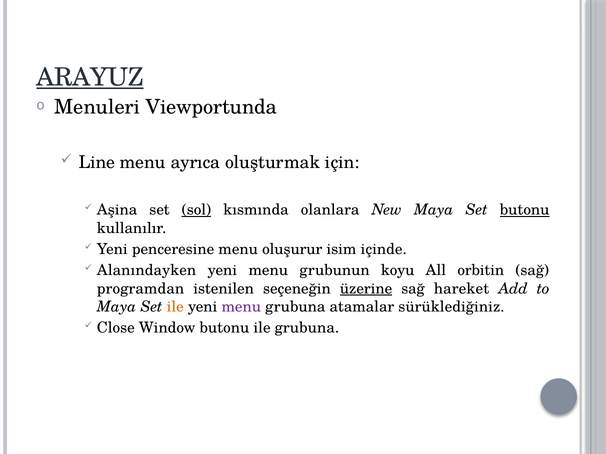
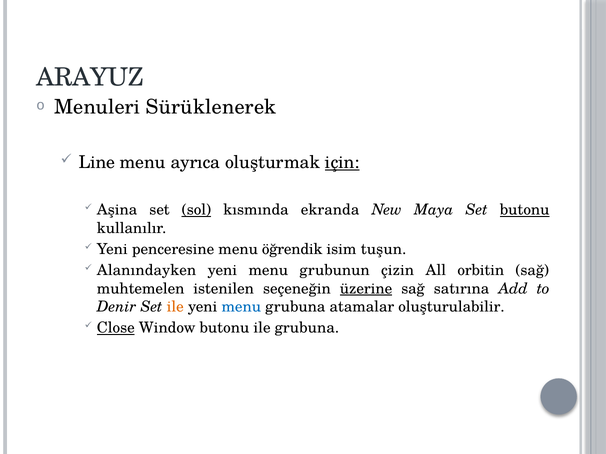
ARAYUZ underline: present -> none
Viewportunda: Viewportunda -> Sürüklenerek
için underline: none -> present
olanlara: olanlara -> ekranda
oluşurur: oluşurur -> öğrendik
içinde: içinde -> tuşun
koyu: koyu -> çizin
programdan: programdan -> muhtemelen
hareket: hareket -> satırına
Maya at (117, 307): Maya -> Denir
menu at (241, 307) colour: purple -> blue
sürüklediğiniz: sürüklediğiniz -> oluşturulabilir
Close underline: none -> present
